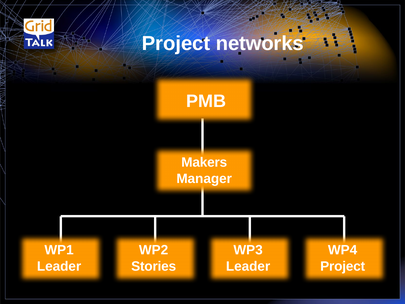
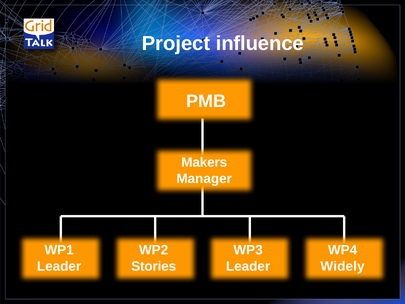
networks: networks -> influence
Project at (343, 266): Project -> Widely
